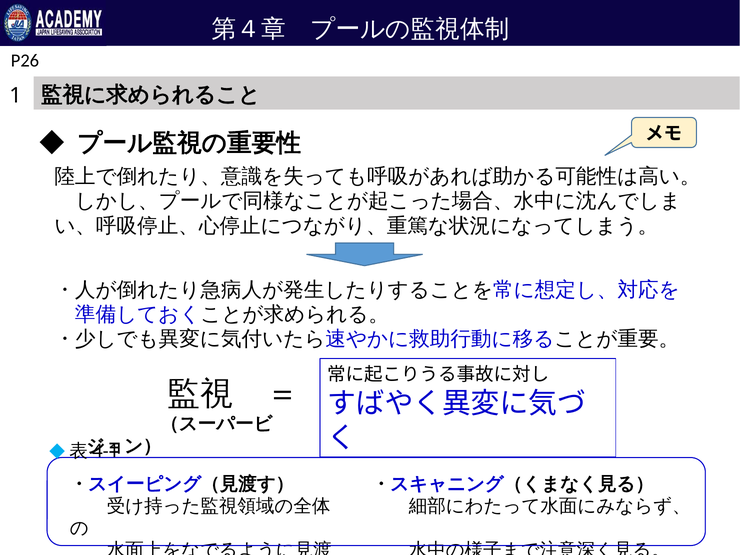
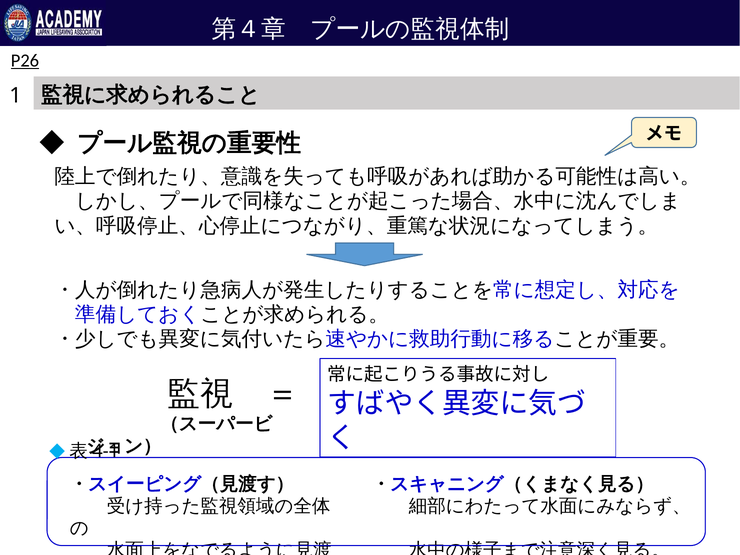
P26 underline: none -> present
